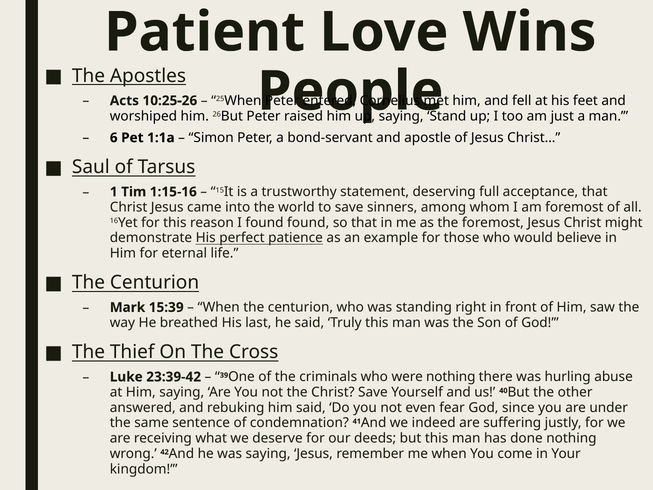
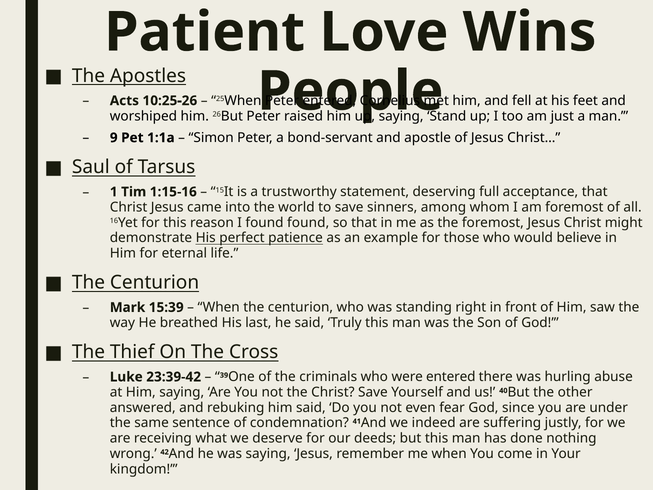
6: 6 -> 9
were nothing: nothing -> entered
